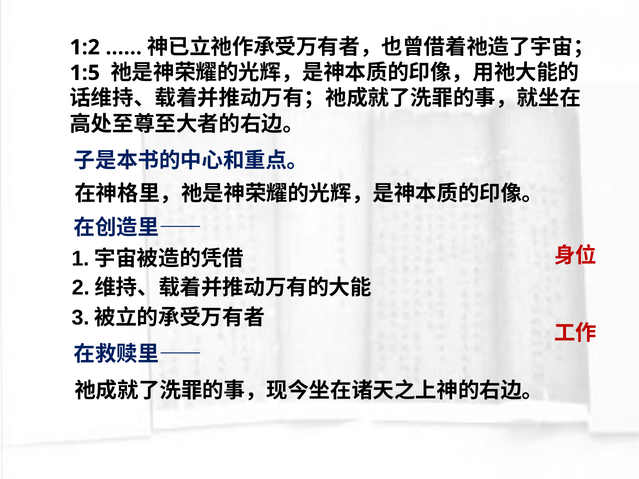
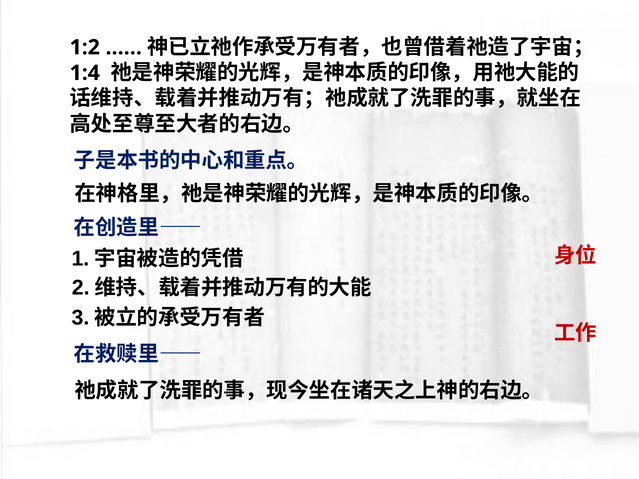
1:5: 1:5 -> 1:4
